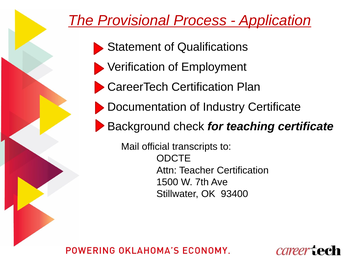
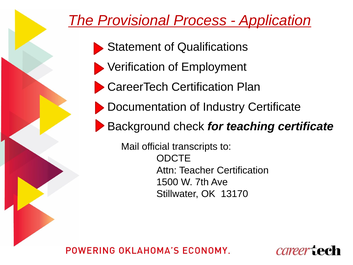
93400: 93400 -> 13170
